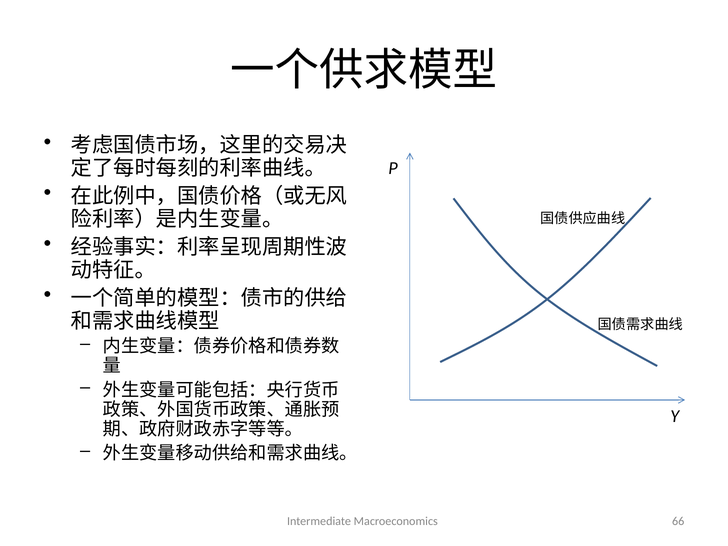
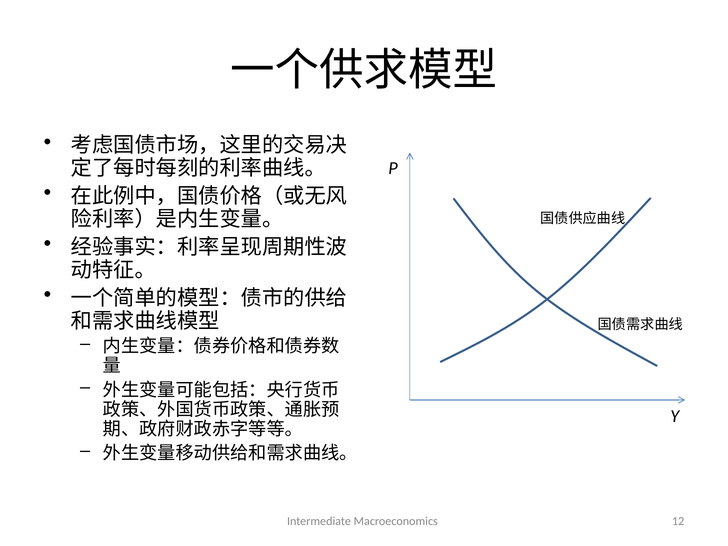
66: 66 -> 12
